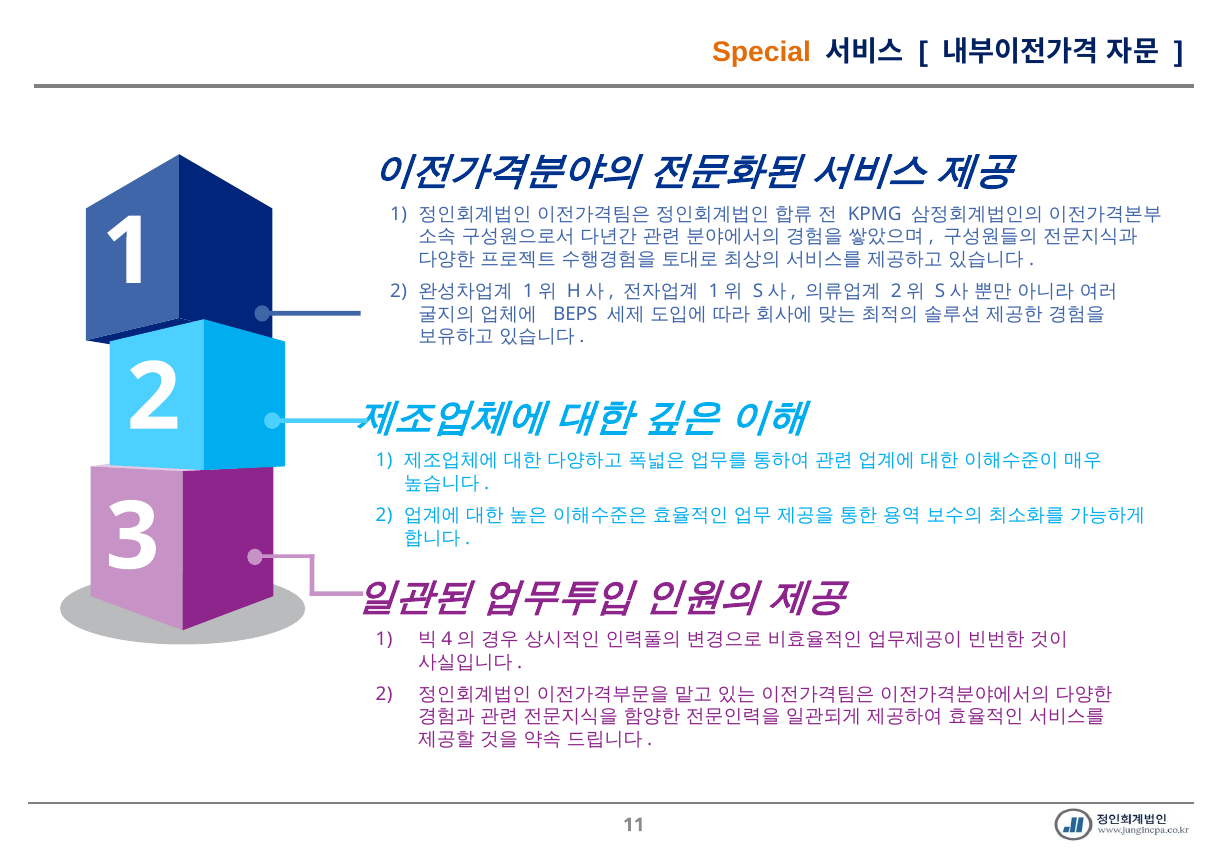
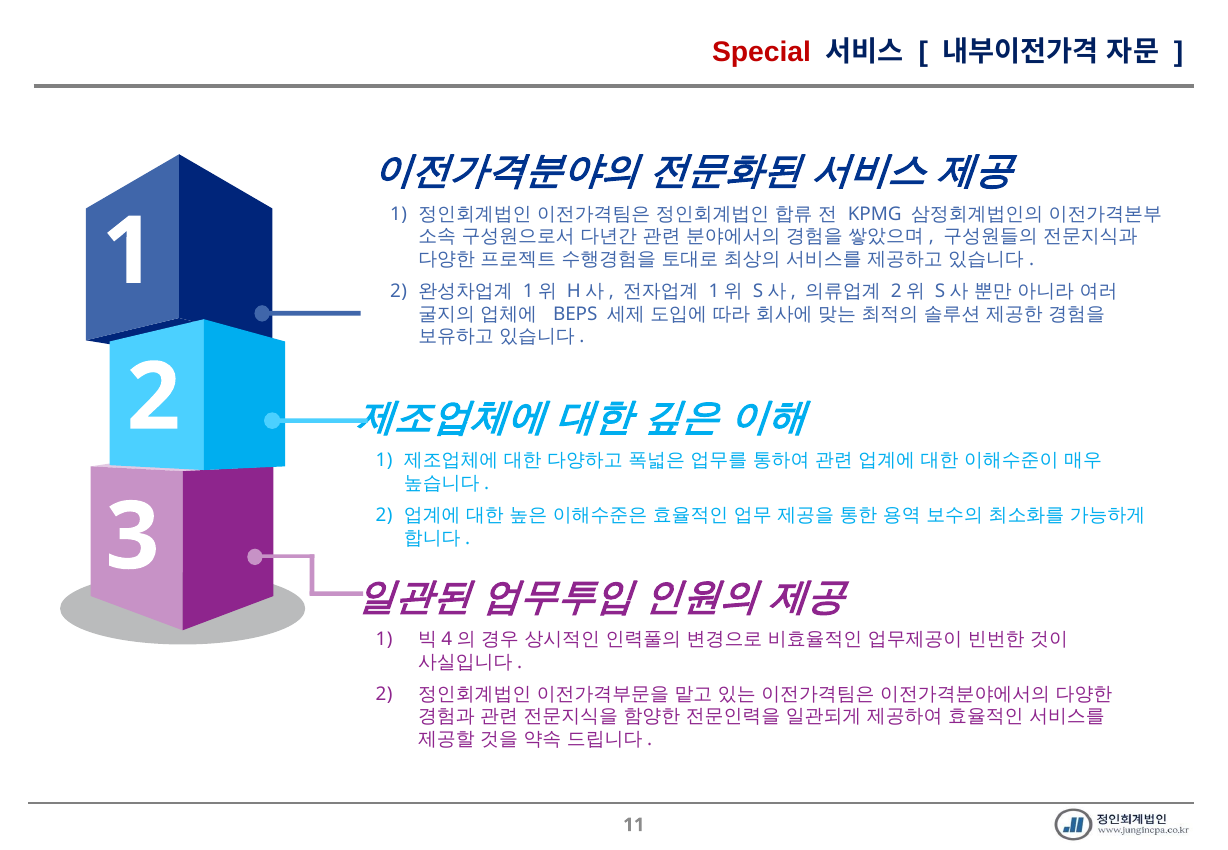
Special colour: orange -> red
